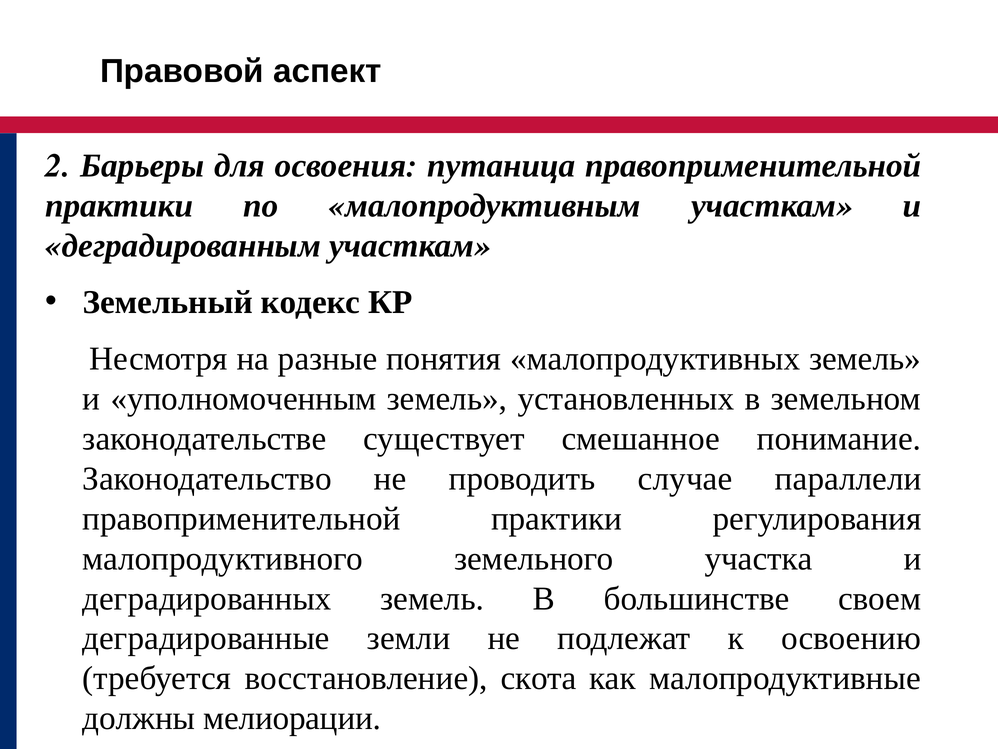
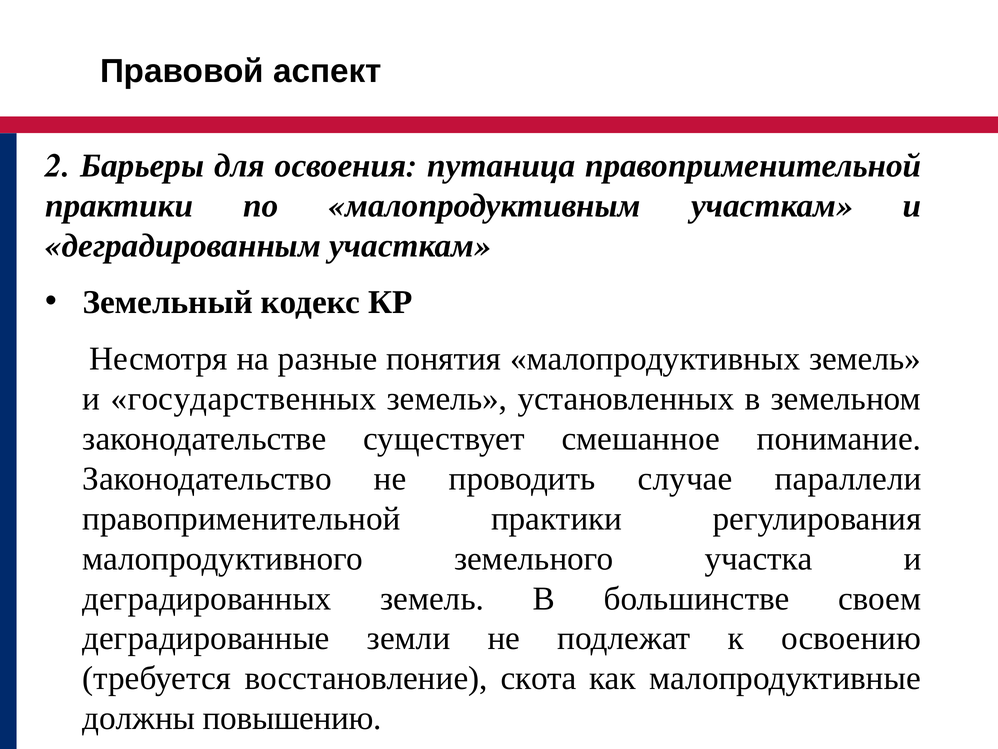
уполномоченным: уполномоченным -> государственных
мелиорации: мелиорации -> повышению
